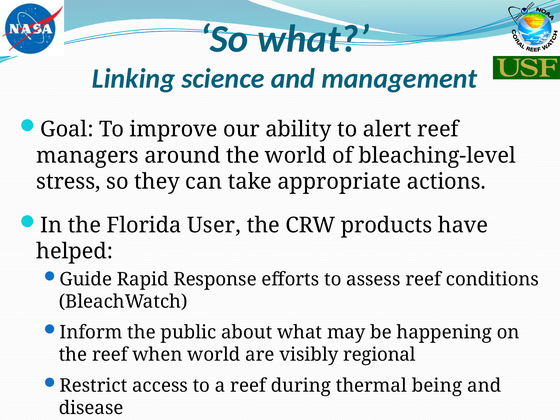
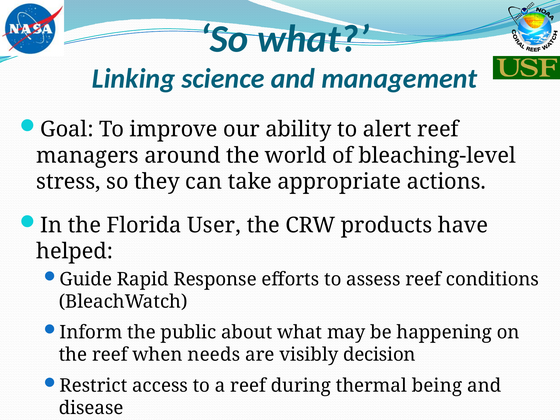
when world: world -> needs
regional: regional -> decision
